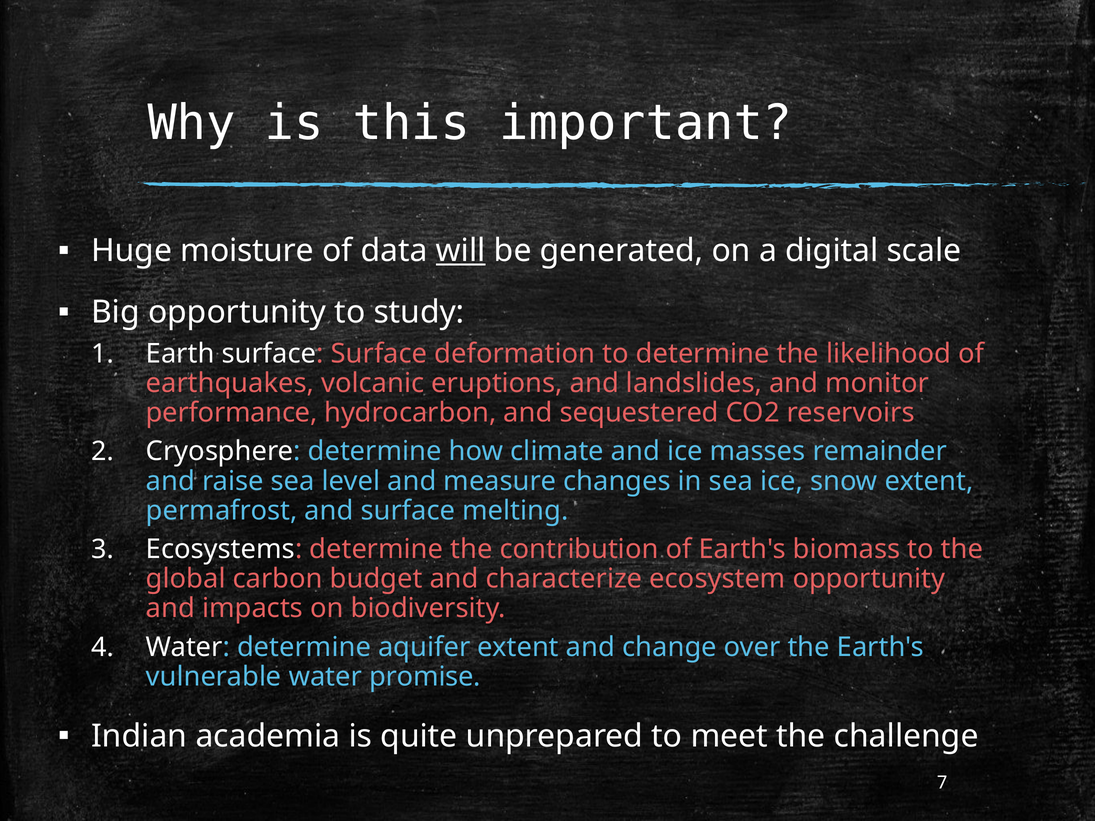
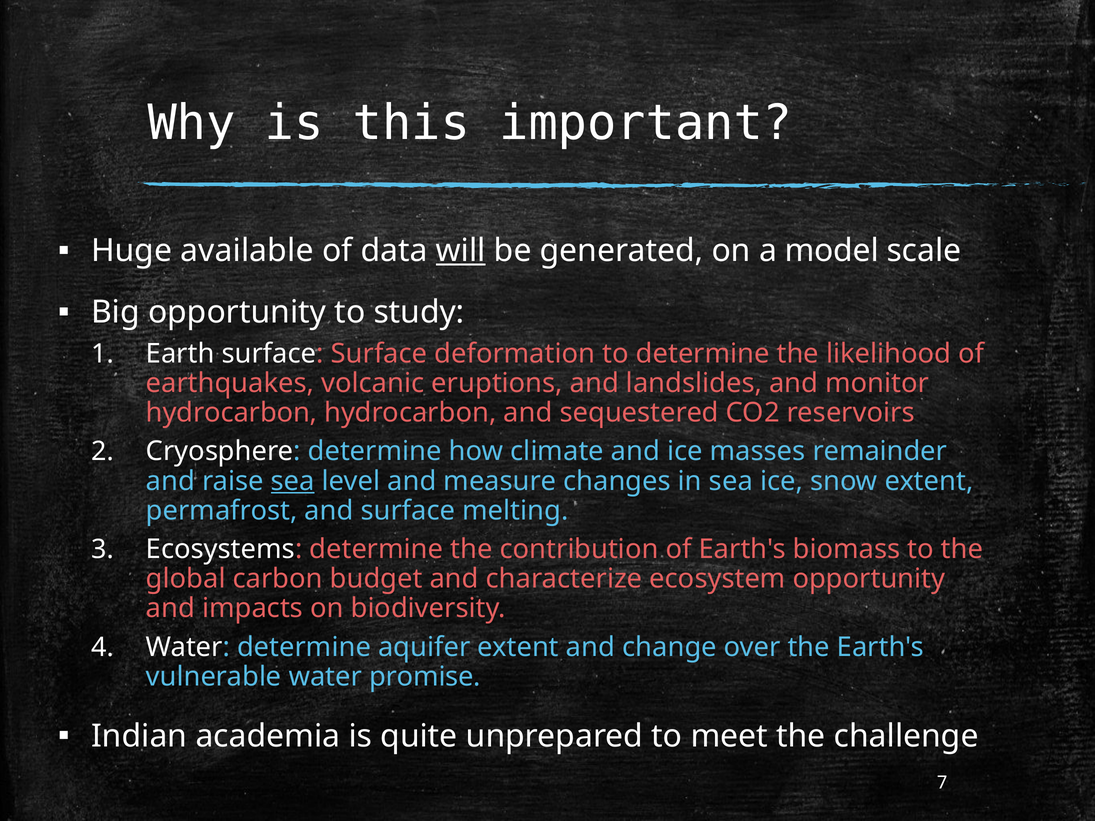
moisture: moisture -> available
digital: digital -> model
performance at (232, 413): performance -> hydrocarbon
sea at (293, 481) underline: none -> present
